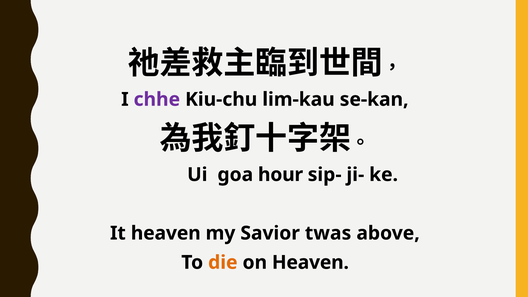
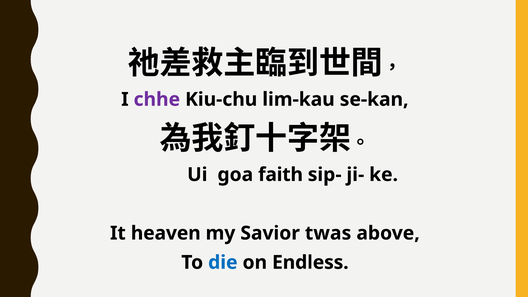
hour: hour -> faith
die colour: orange -> blue
on Heaven: Heaven -> Endless
